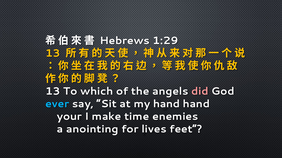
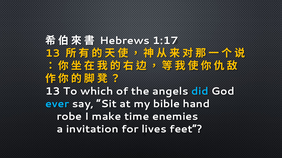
1:29: 1:29 -> 1:17
did colour: pink -> light blue
my hand: hand -> bible
your: your -> robe
anointing: anointing -> invitation
